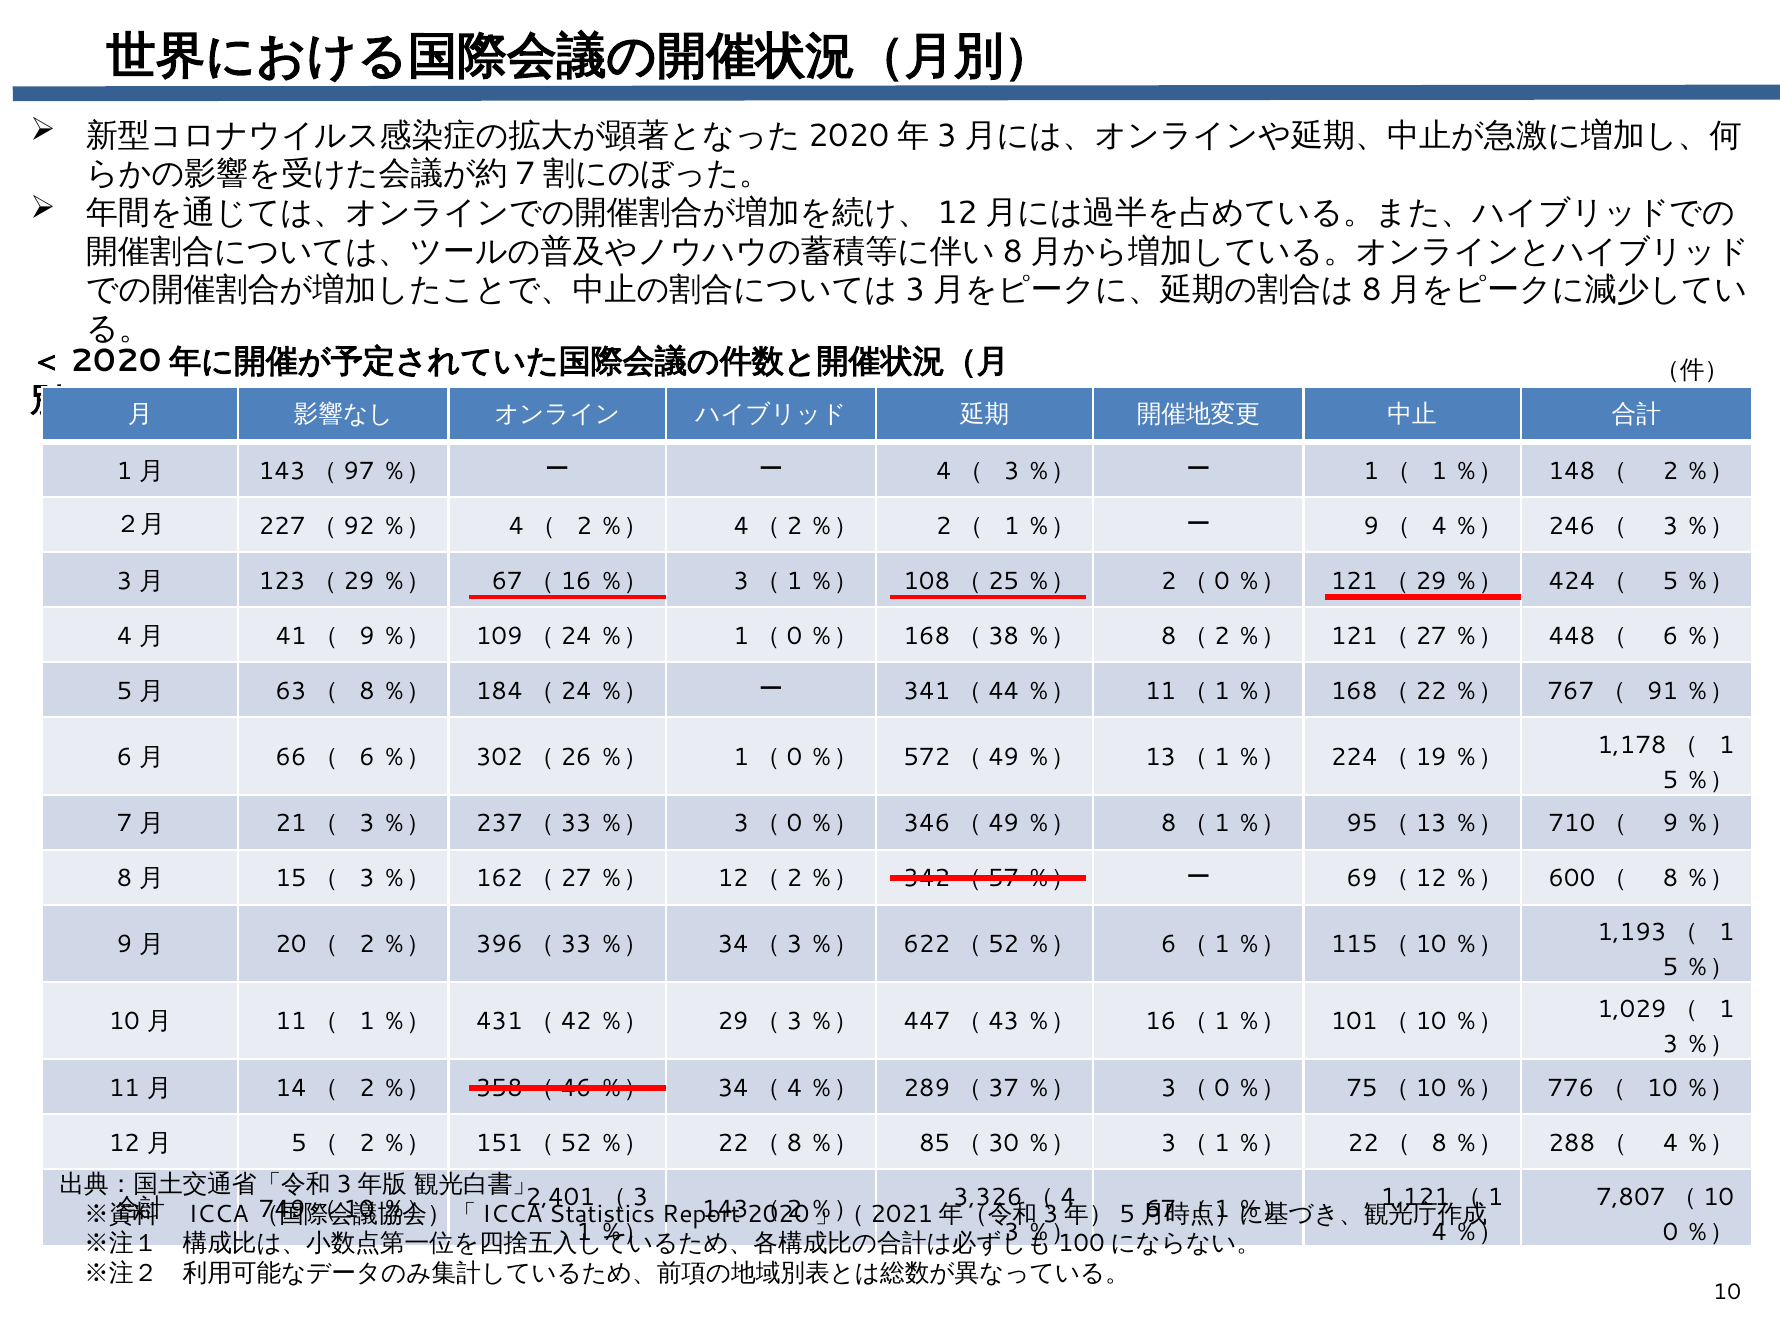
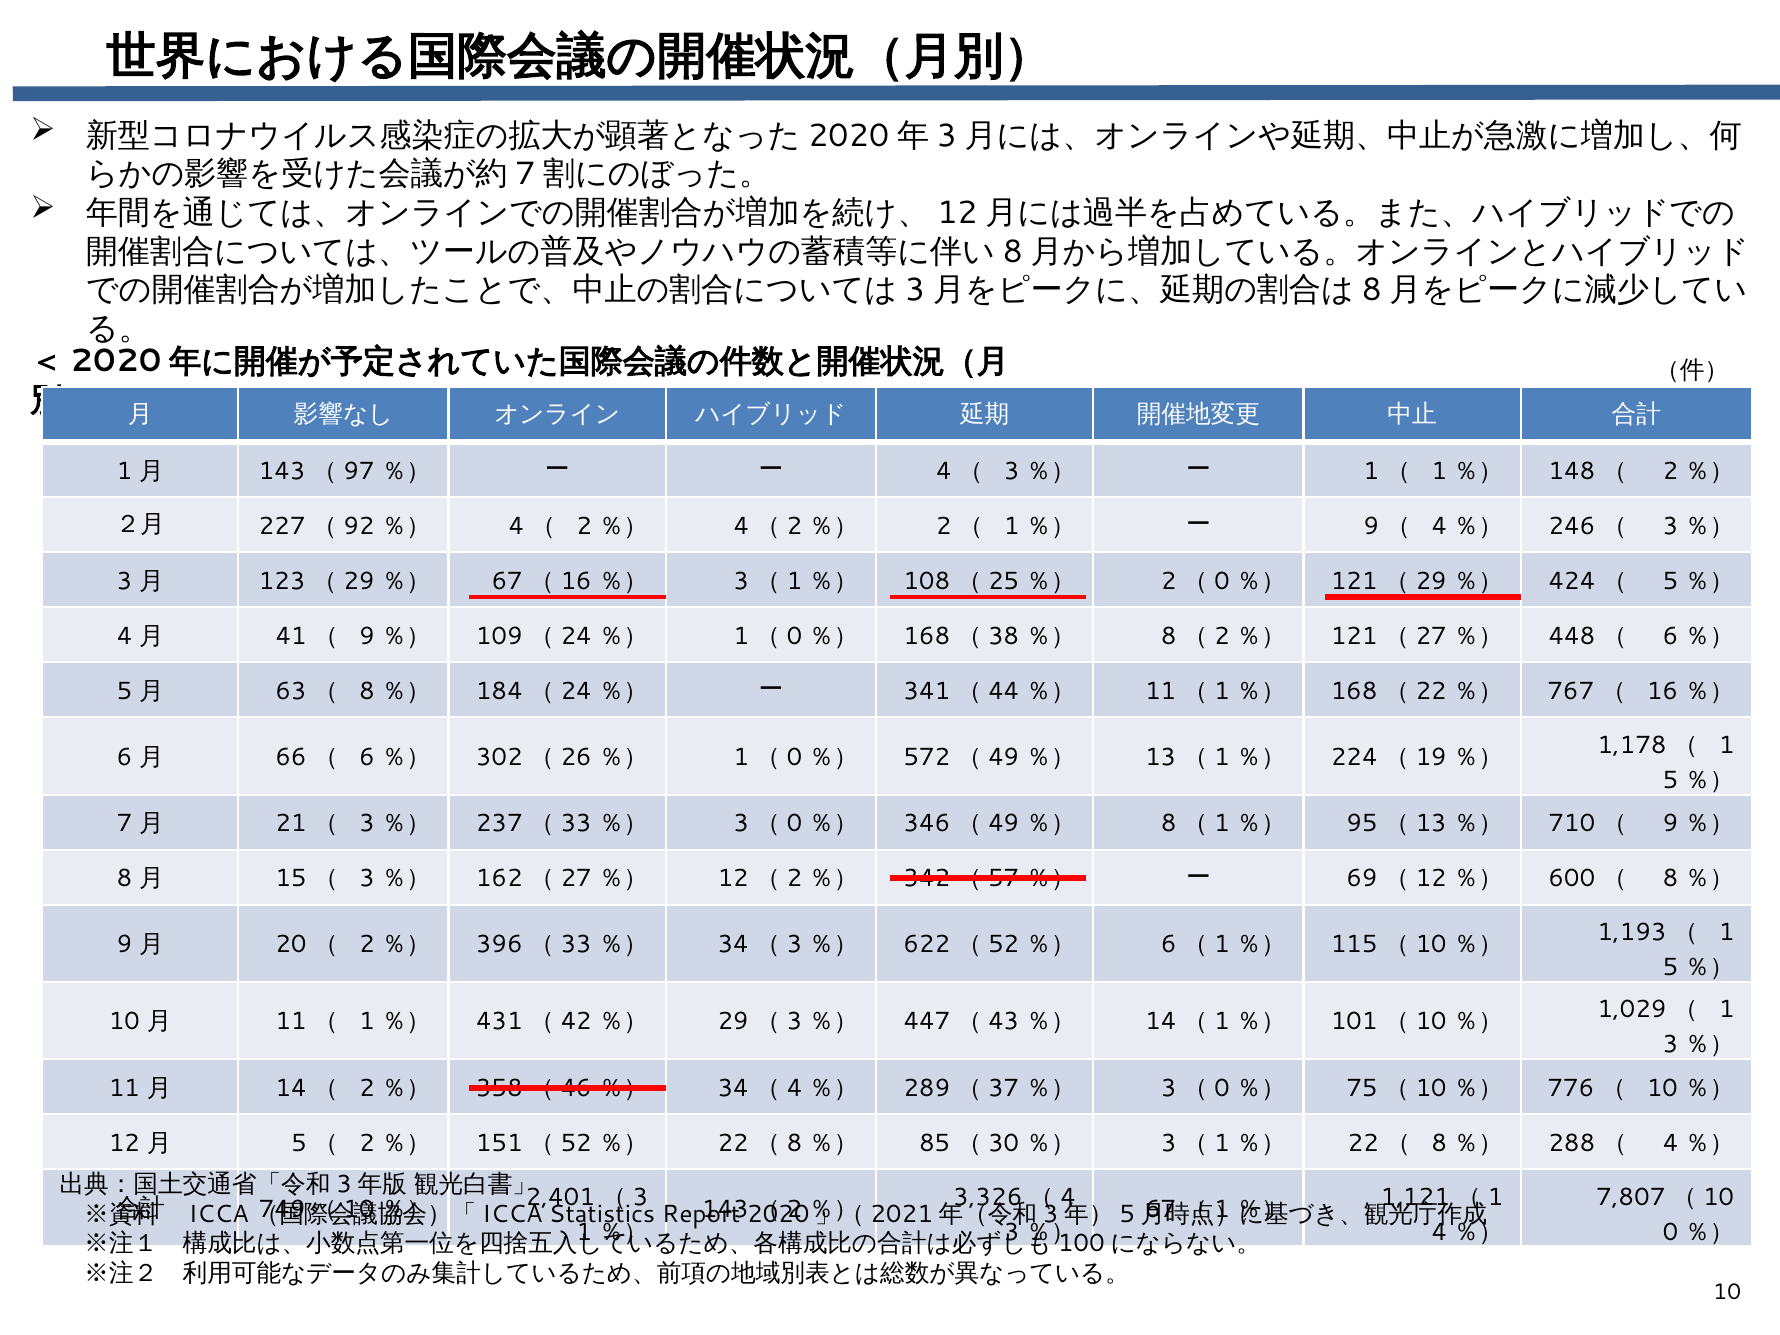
91: 91 -> 16
16 at (1161, 1022): 16 -> 14
